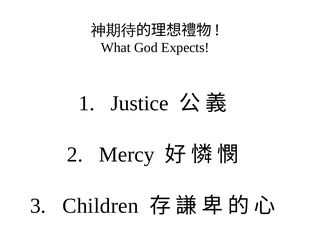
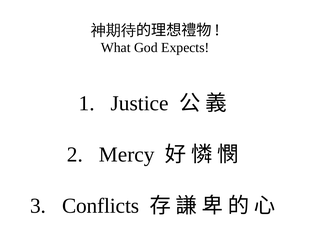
Children: Children -> Conflicts
